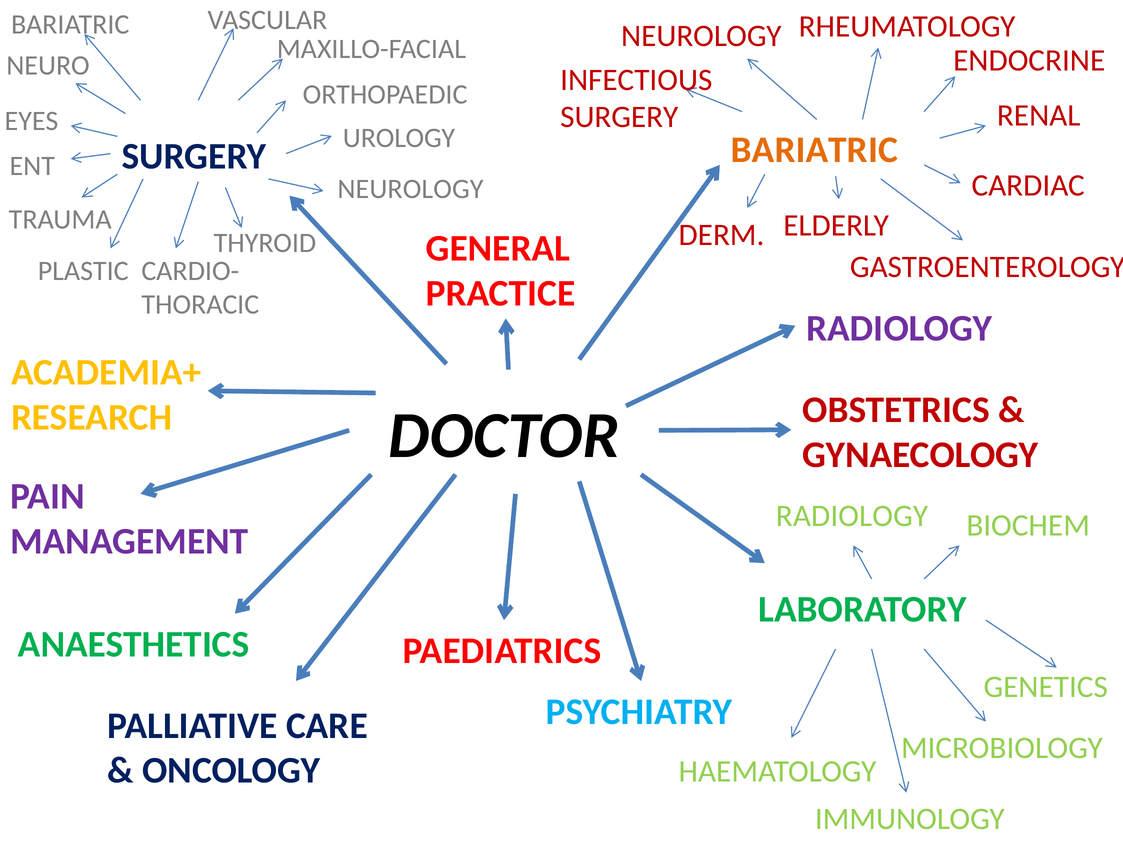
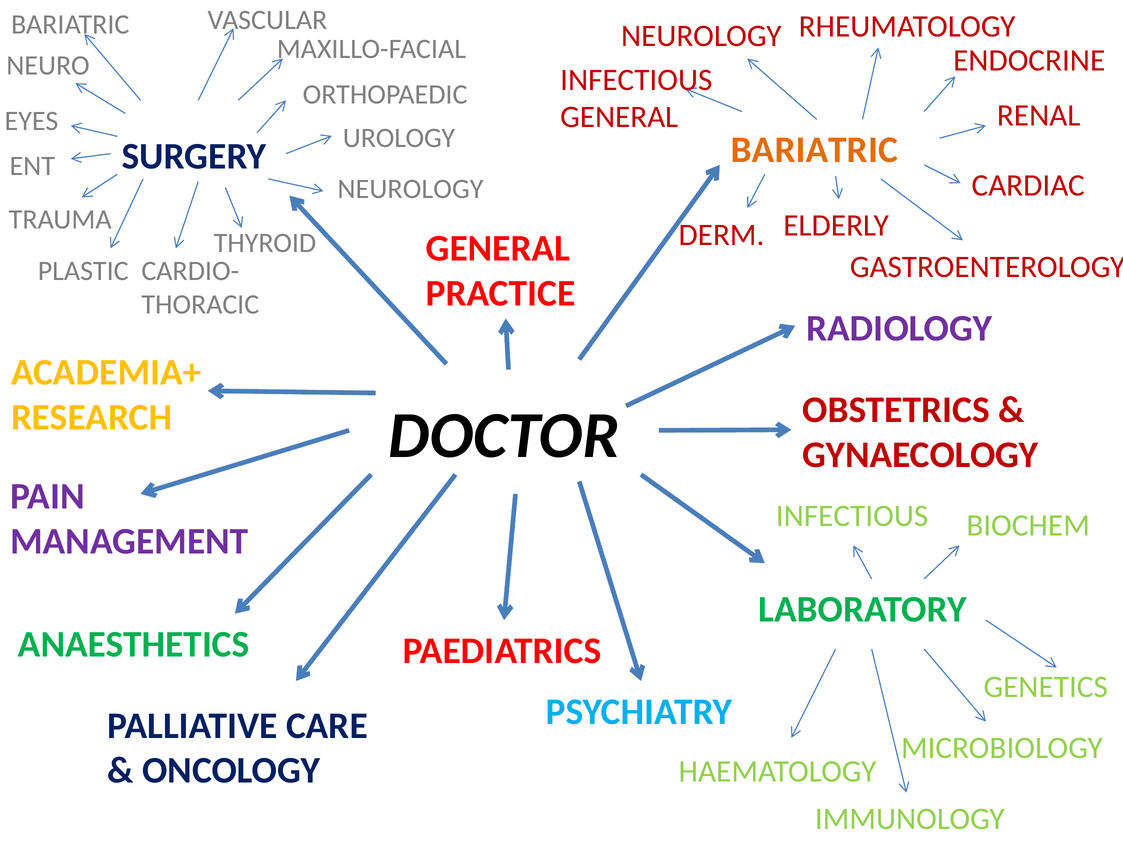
SURGERY at (619, 117): SURGERY -> GENERAL
RADIOLOGY at (852, 516): RADIOLOGY -> INFECTIOUS
